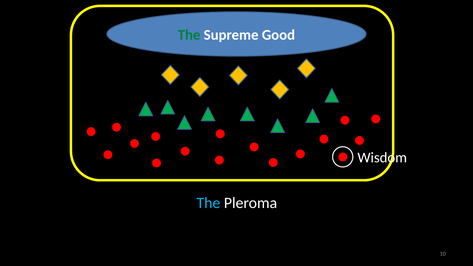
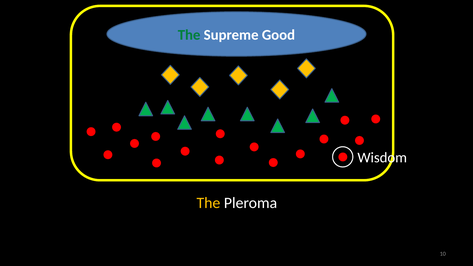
The at (208, 203) colour: light blue -> yellow
